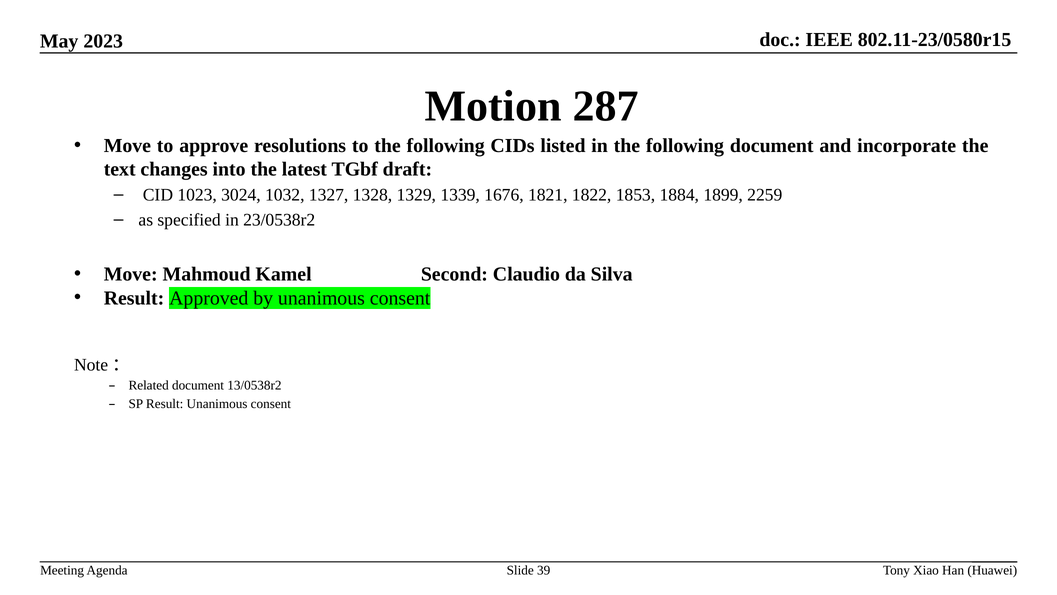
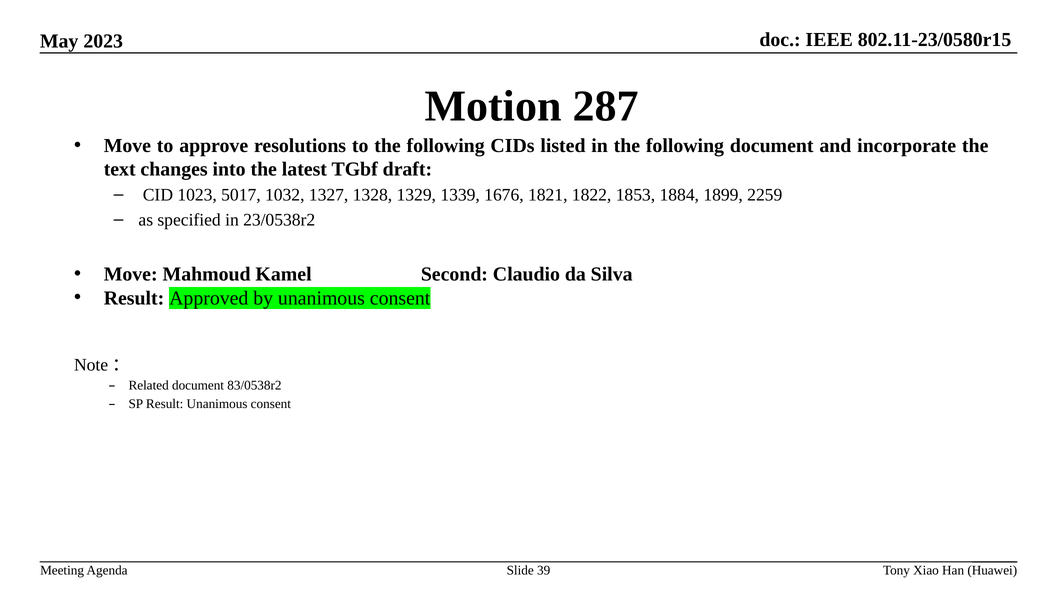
3024: 3024 -> 5017
13/0538r2: 13/0538r2 -> 83/0538r2
